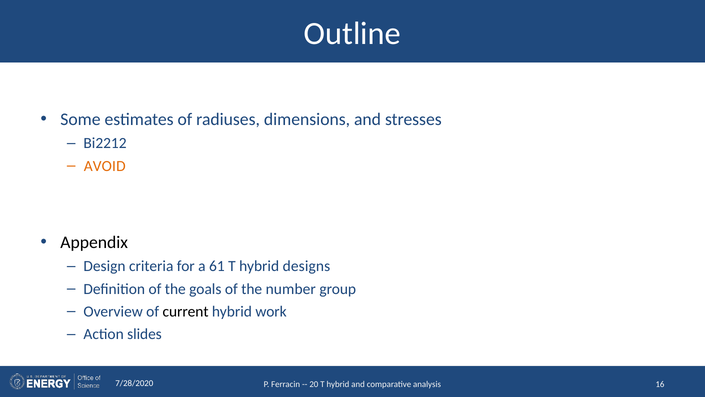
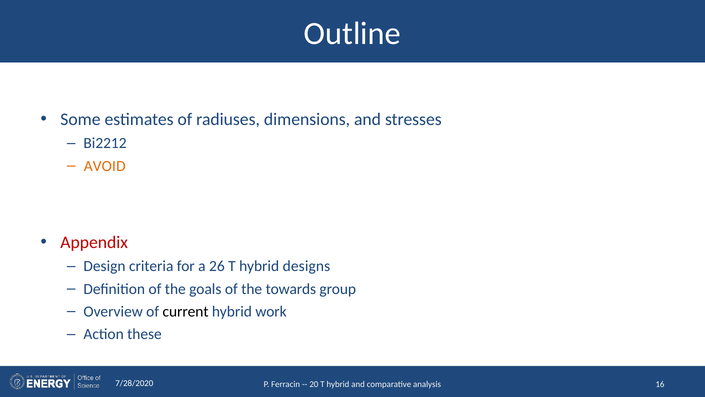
Appendix colour: black -> red
61: 61 -> 26
number: number -> towards
slides: slides -> these
